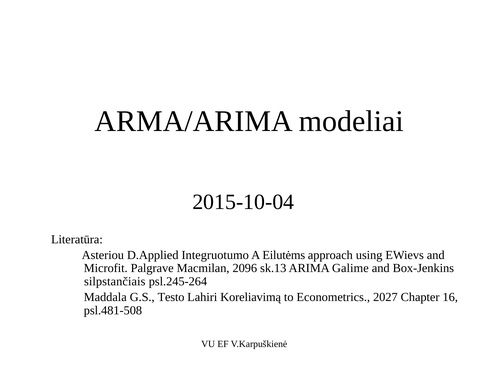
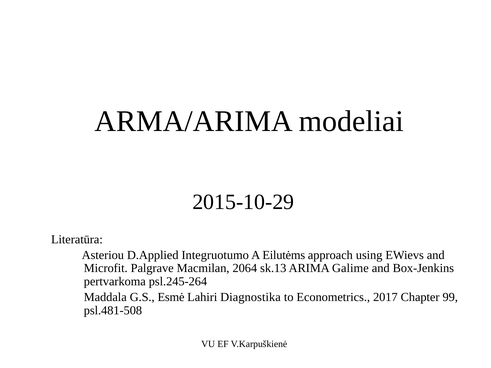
2015-10-04: 2015-10-04 -> 2015-10-29
2096: 2096 -> 2064
silpstančiais: silpstančiais -> pertvarkoma
Testo: Testo -> Esmė
Koreliavimą: Koreliavimą -> Diagnostika
2027: 2027 -> 2017
16: 16 -> 99
